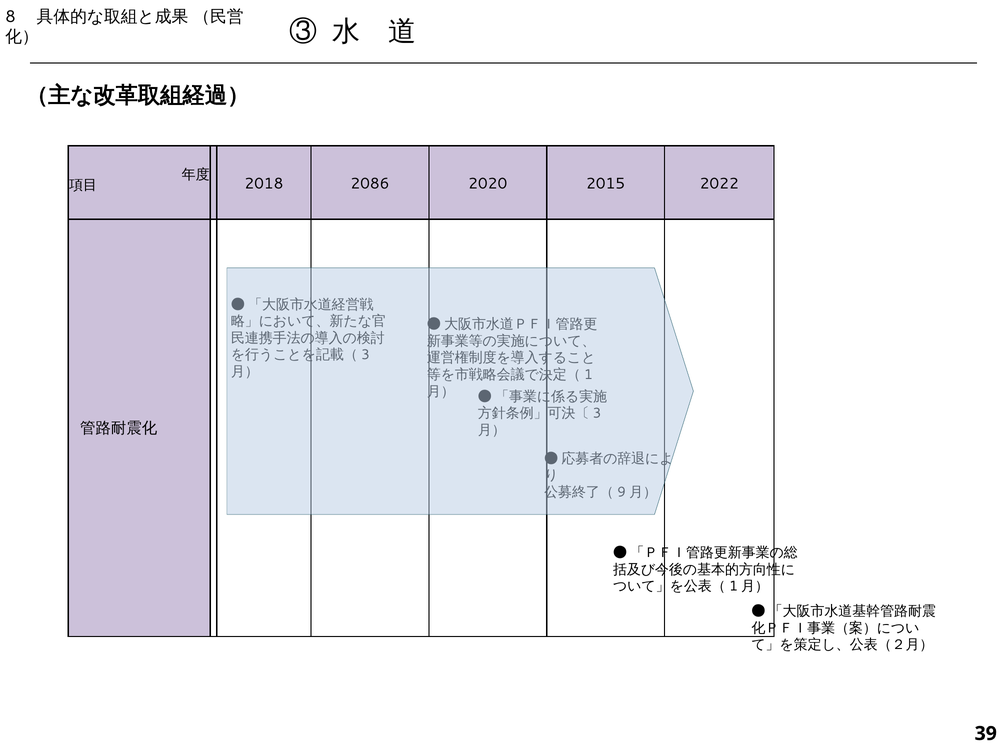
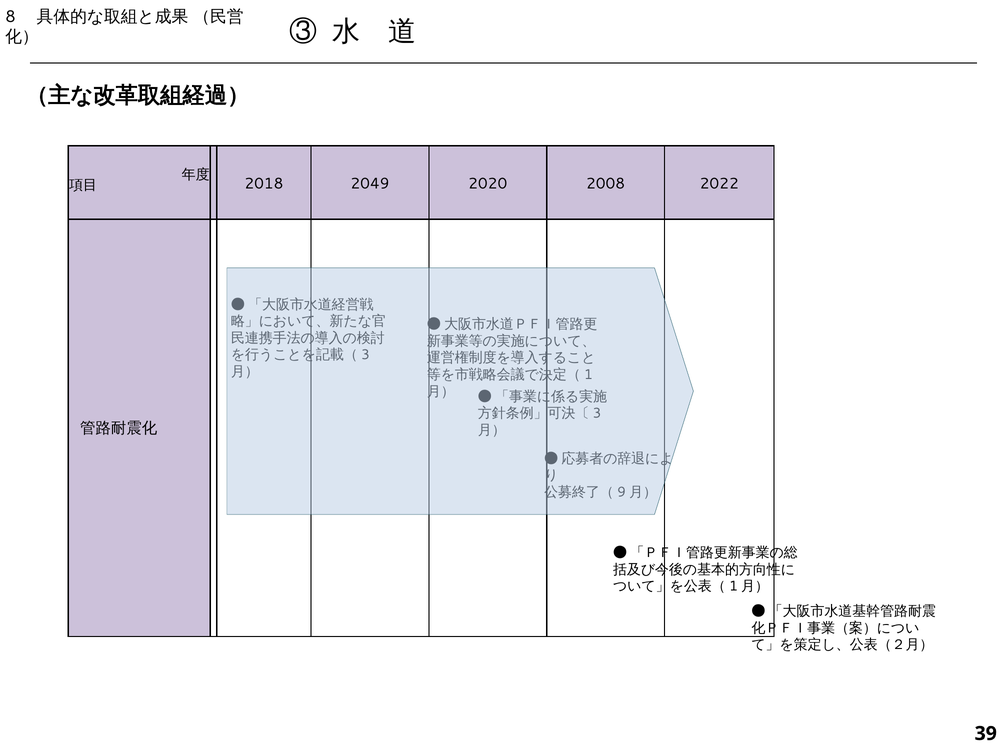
2086: 2086 -> 2049
2015: 2015 -> 2008
